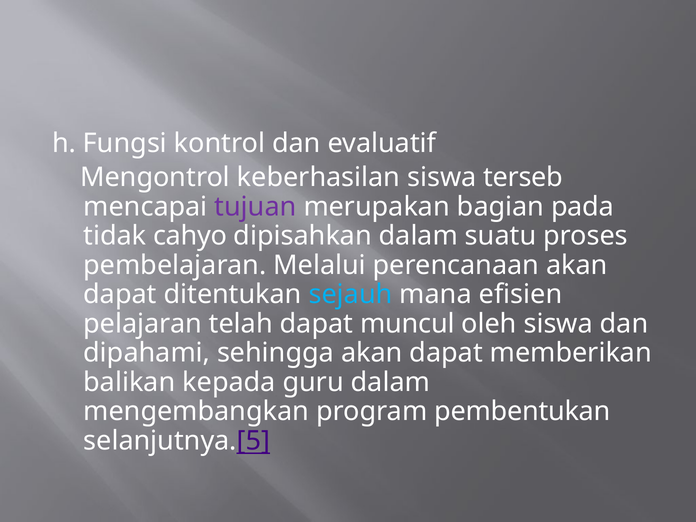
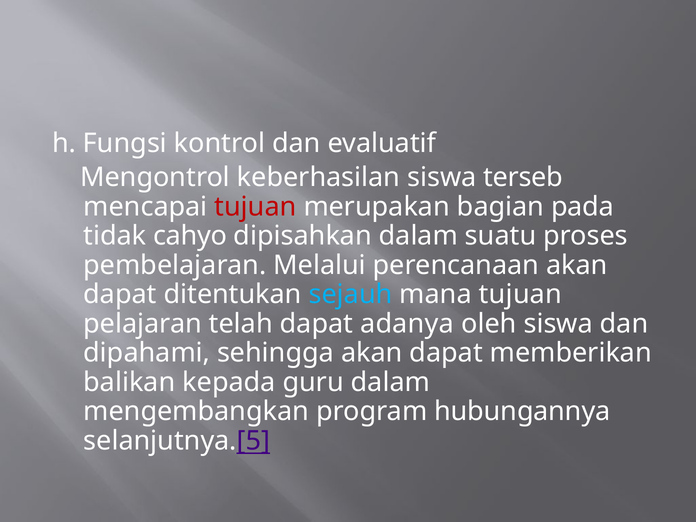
tujuan at (255, 207) colour: purple -> red
mana efisien: efisien -> tujuan
muncul: muncul -> adanya
pembentukan: pembentukan -> hubungannya
